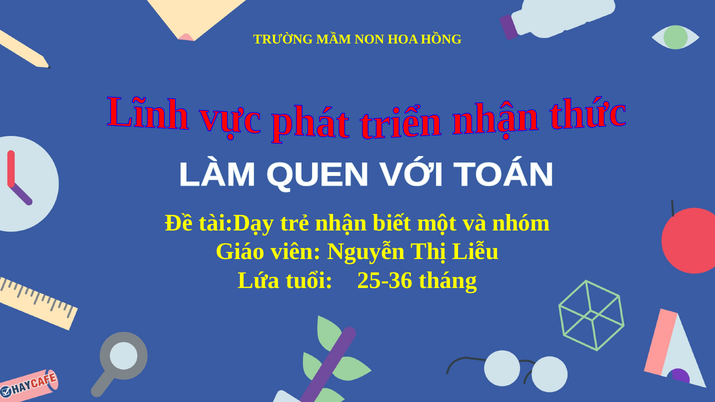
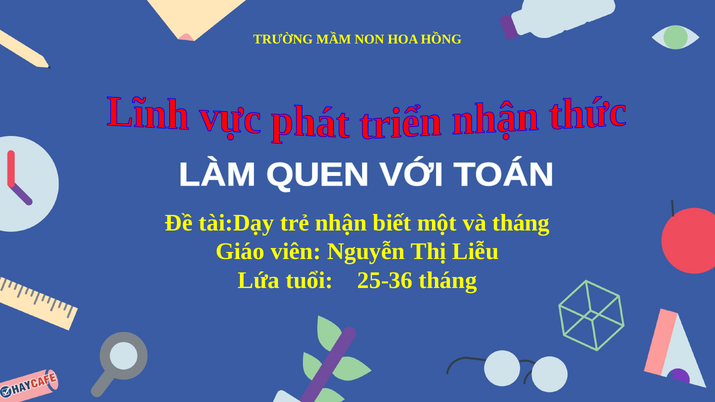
và nhóm: nhóm -> tháng
